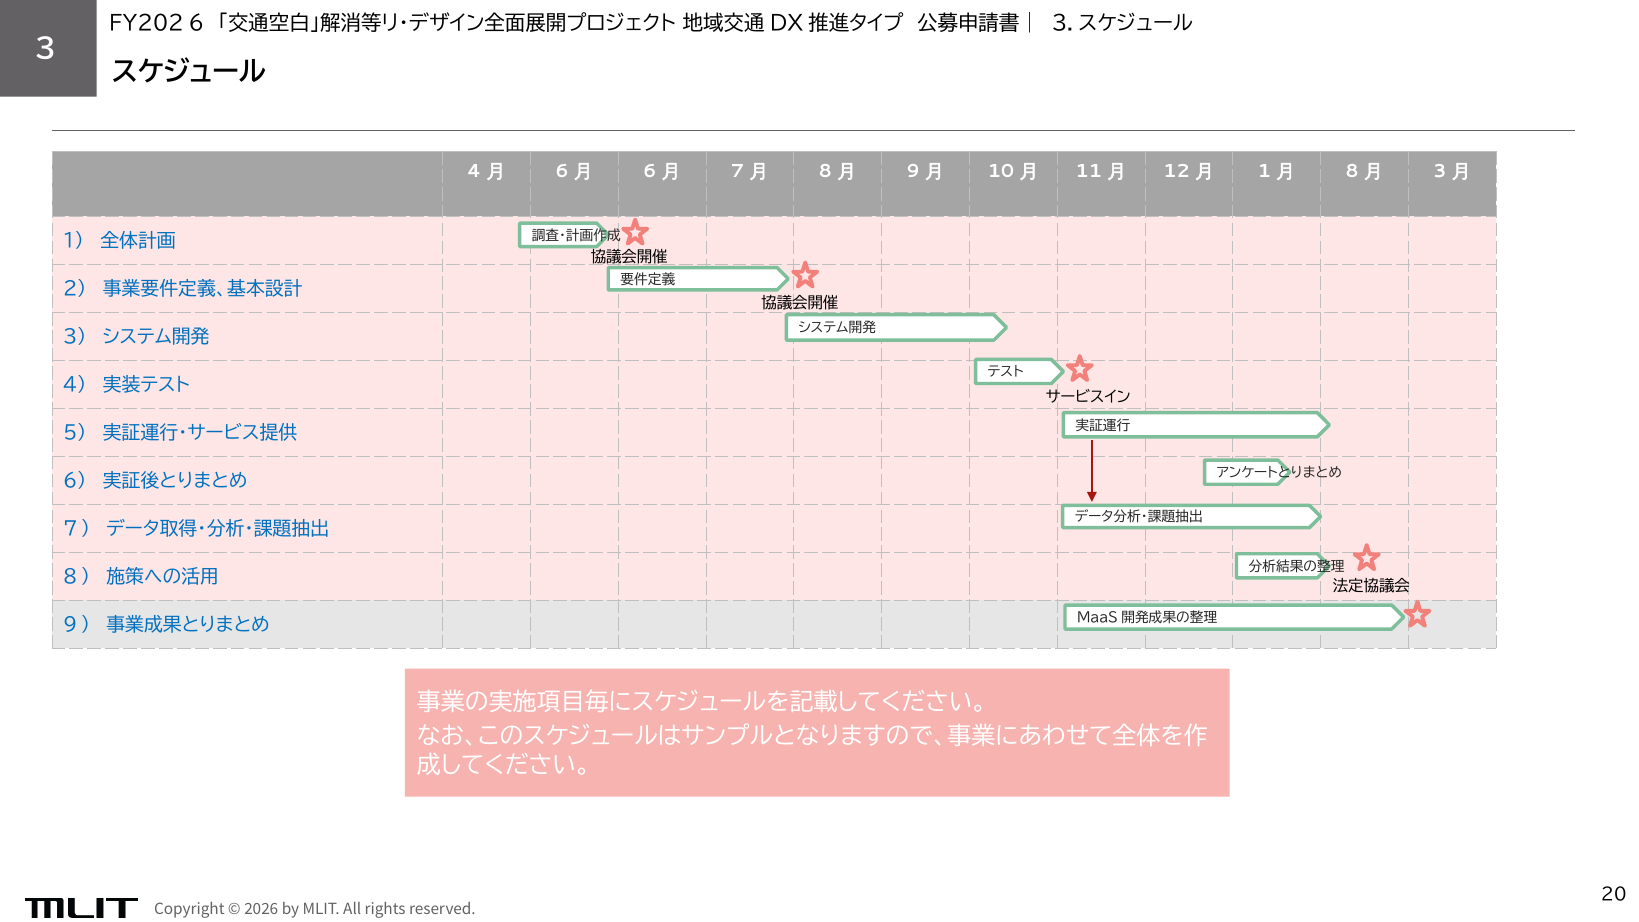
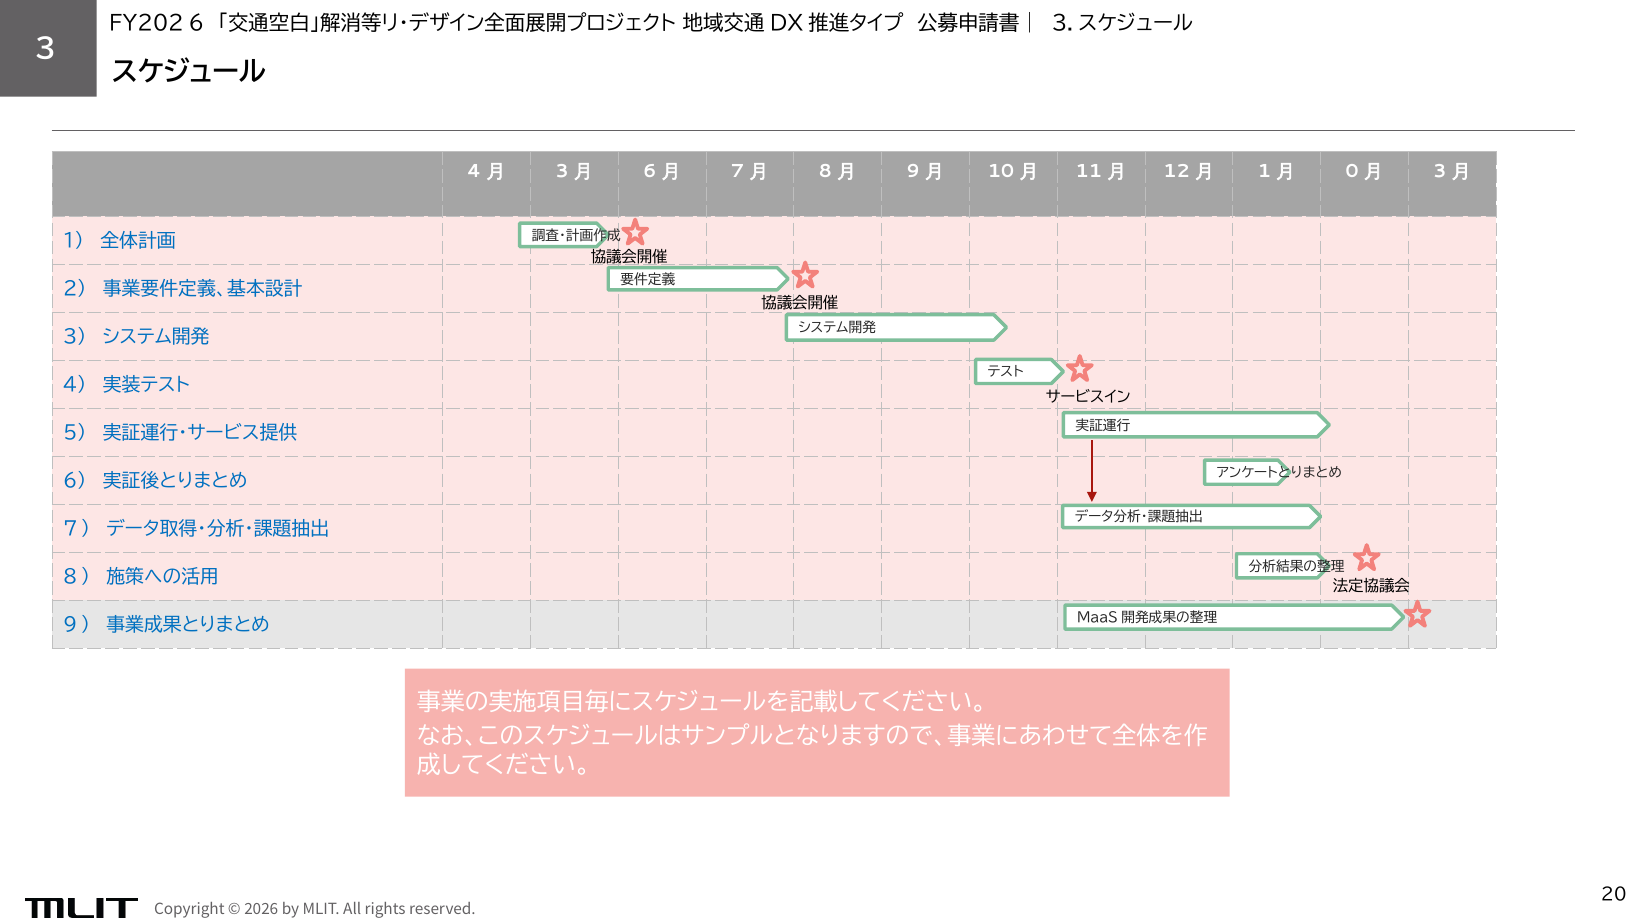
6 at (562, 171): 6 -> 3
8 at (1352, 171): 8 -> 0
